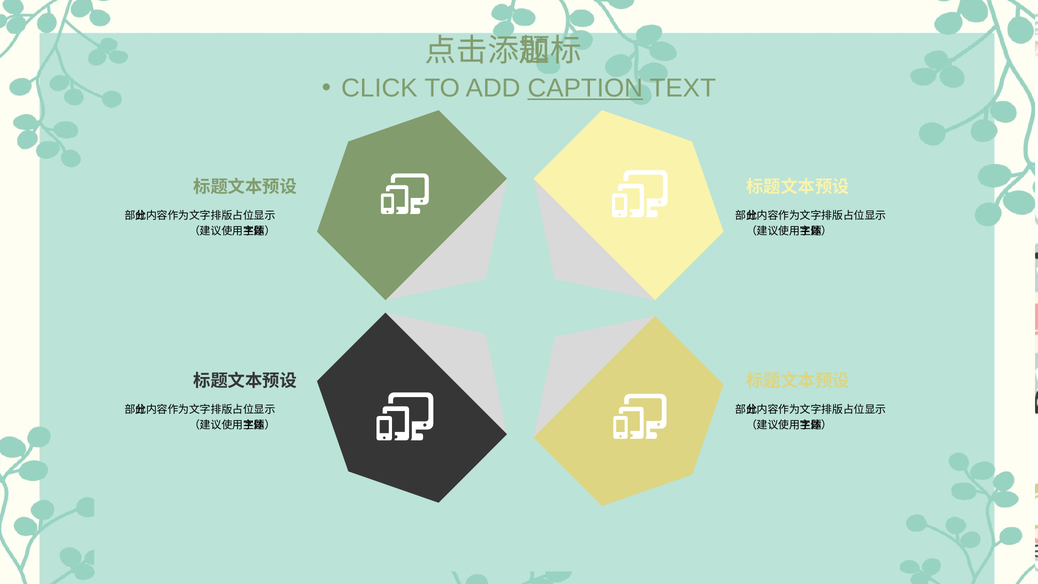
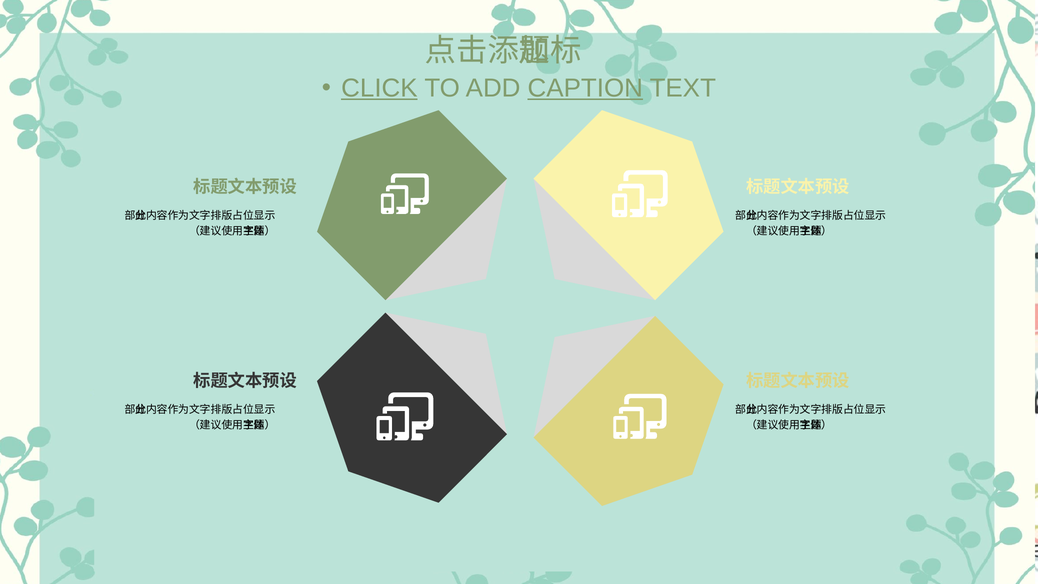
CLICK underline: none -> present
